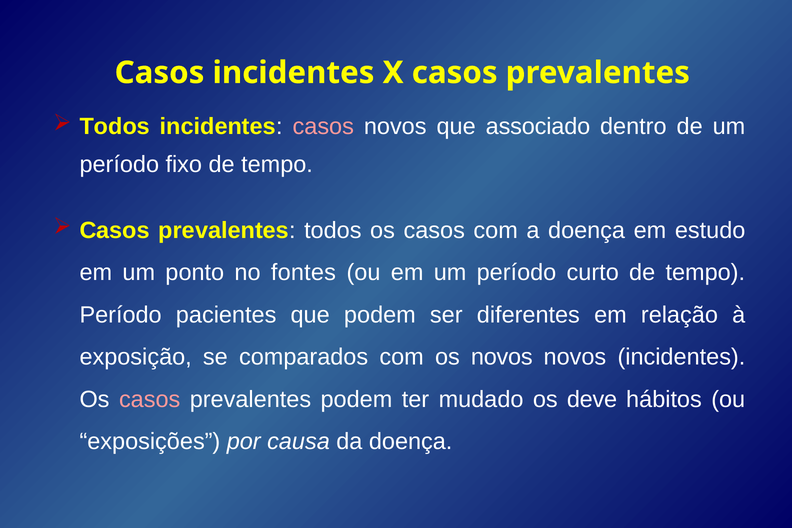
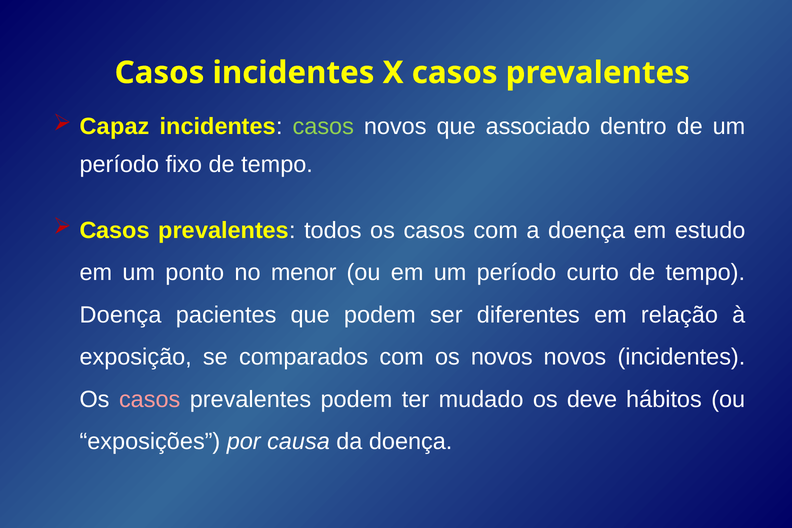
Todos at (115, 127): Todos -> Capaz
casos at (323, 127) colour: pink -> light green
fontes: fontes -> menor
Período at (121, 315): Período -> Doença
